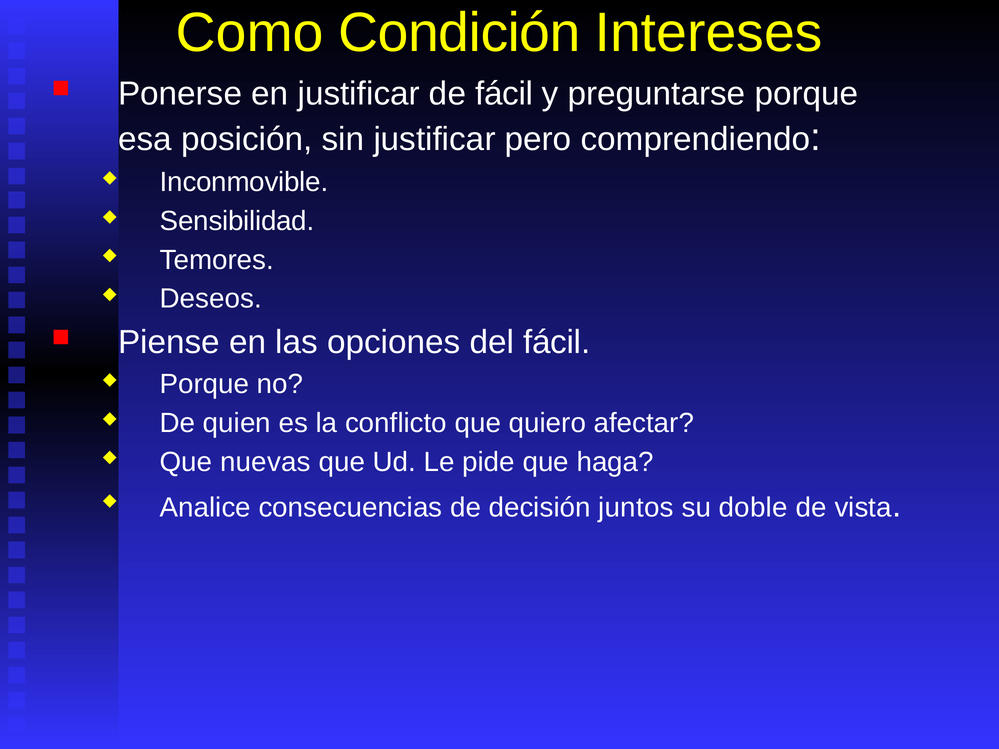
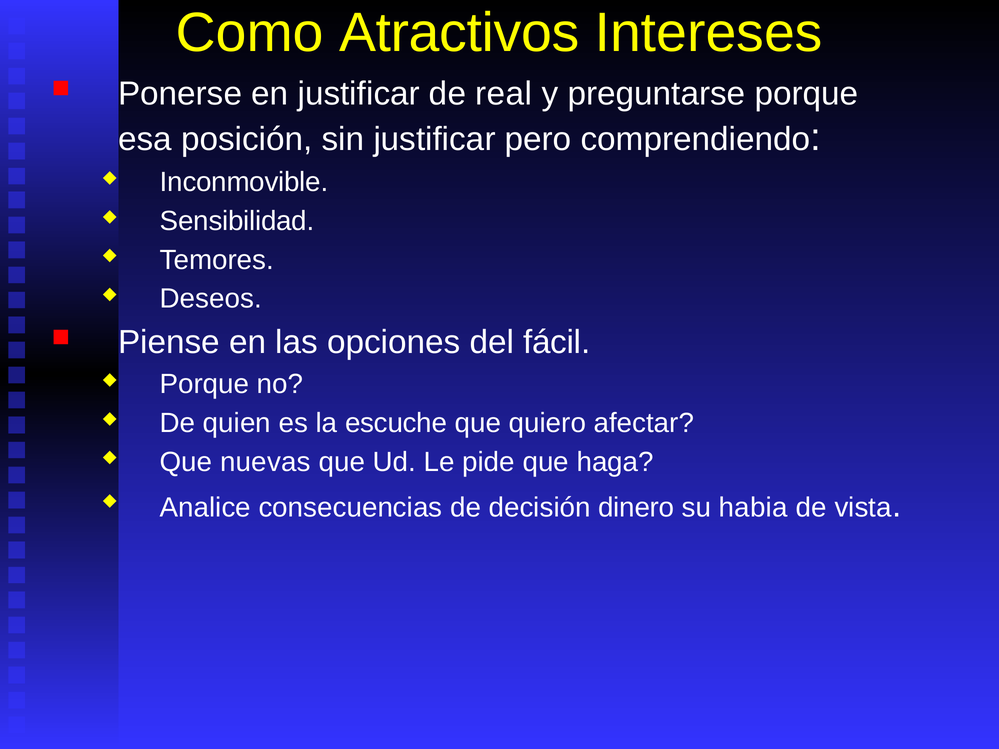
Condición: Condición -> Atractivos
de fácil: fácil -> real
conflicto: conflicto -> escuche
juntos: juntos -> dinero
doble: doble -> habia
